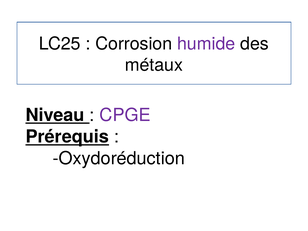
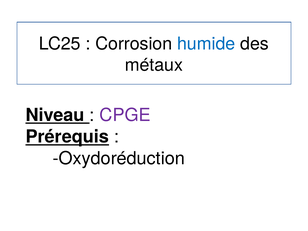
humide colour: purple -> blue
